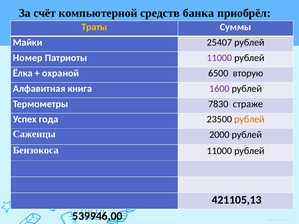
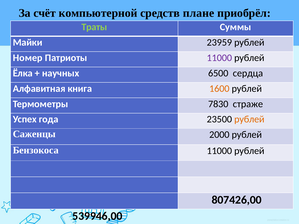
банка: банка -> плане
Траты colour: yellow -> light green
25407: 25407 -> 23959
охраной: охраной -> научных
вторую: вторую -> сердца
1600 colour: purple -> orange
421105,13: 421105,13 -> 807426,00
